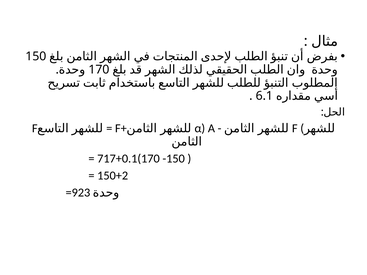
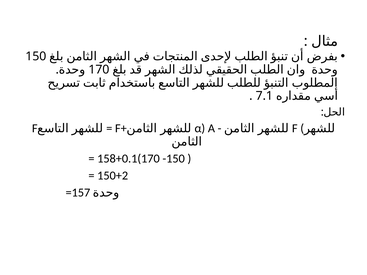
6.1: 6.1 -> 7.1
717+0.1(170: 717+0.1(170 -> 158+0.1(170
=923: =923 -> =157
